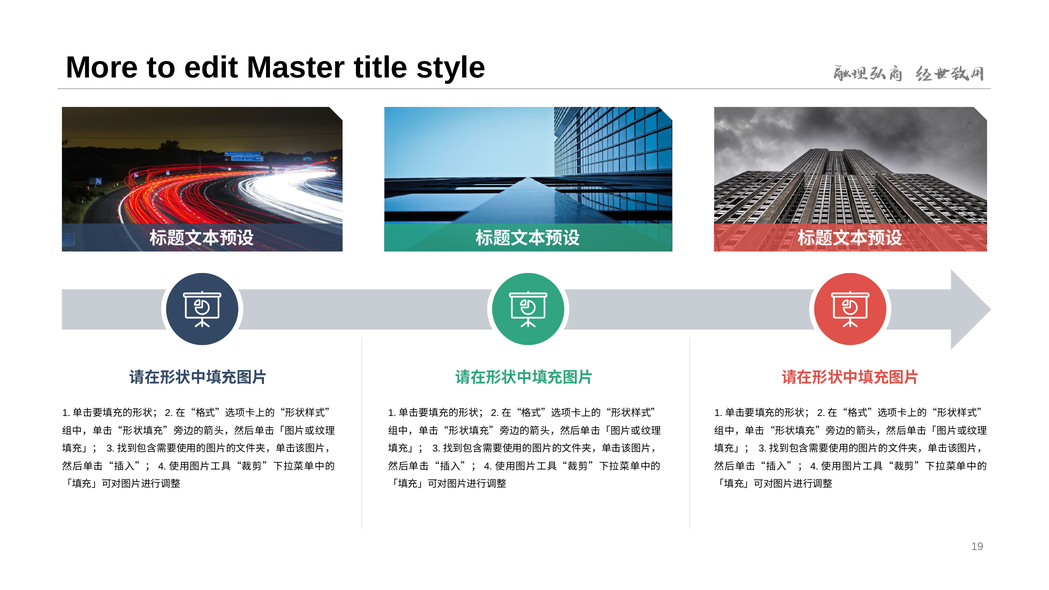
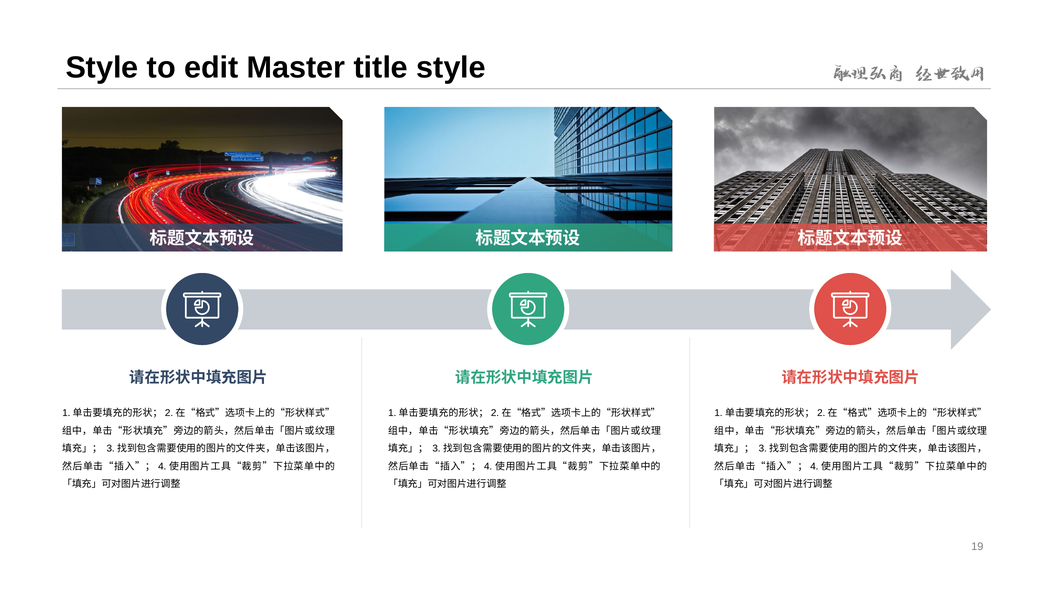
More at (102, 68): More -> Style
